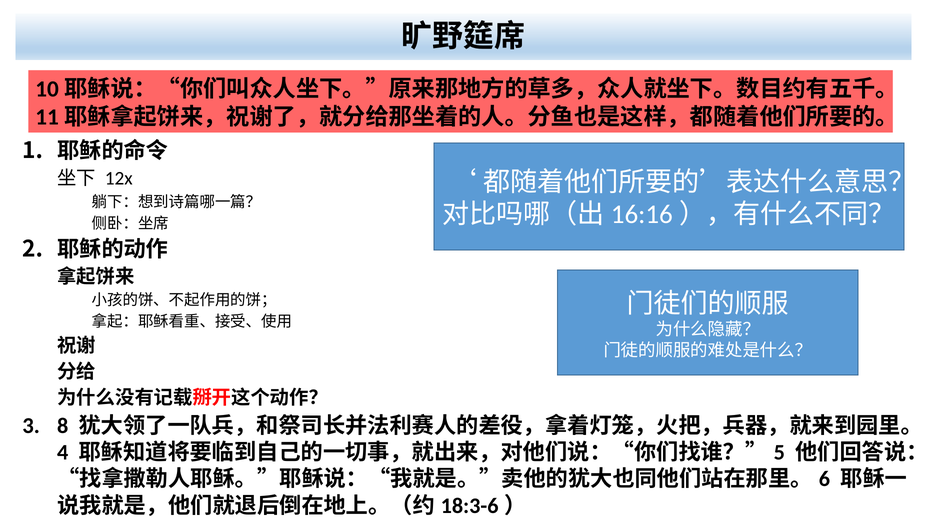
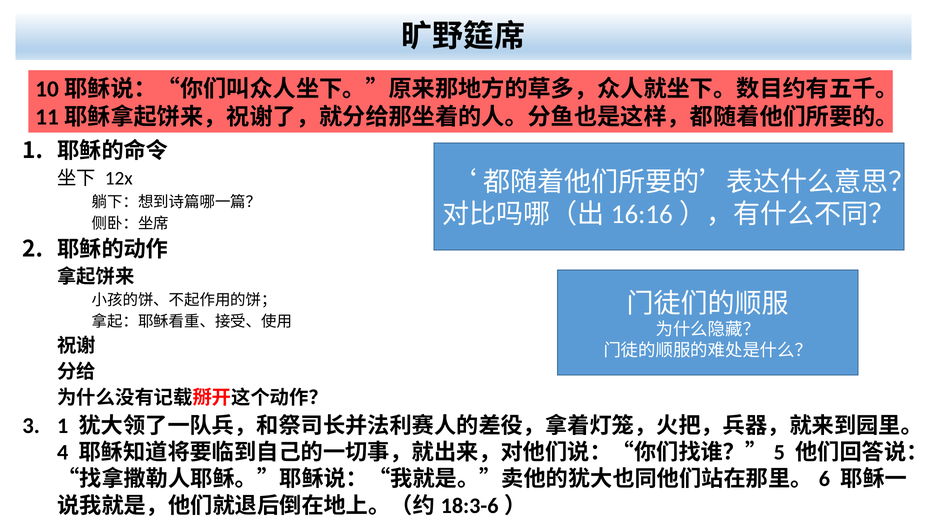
3 8: 8 -> 1
